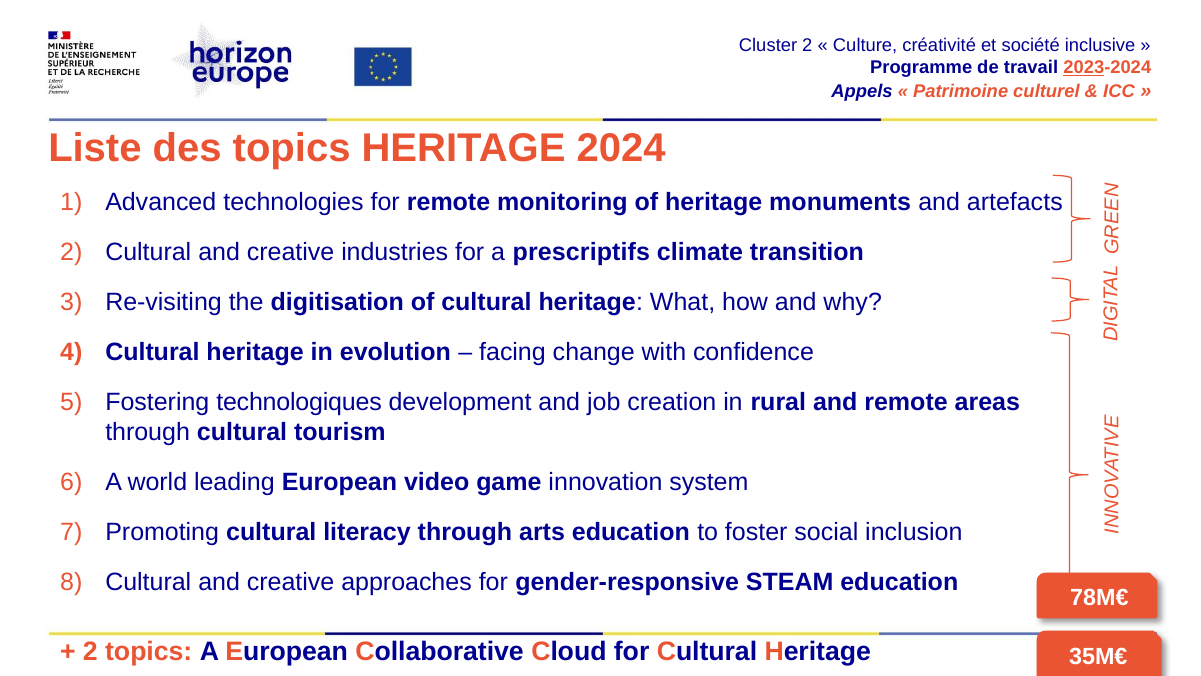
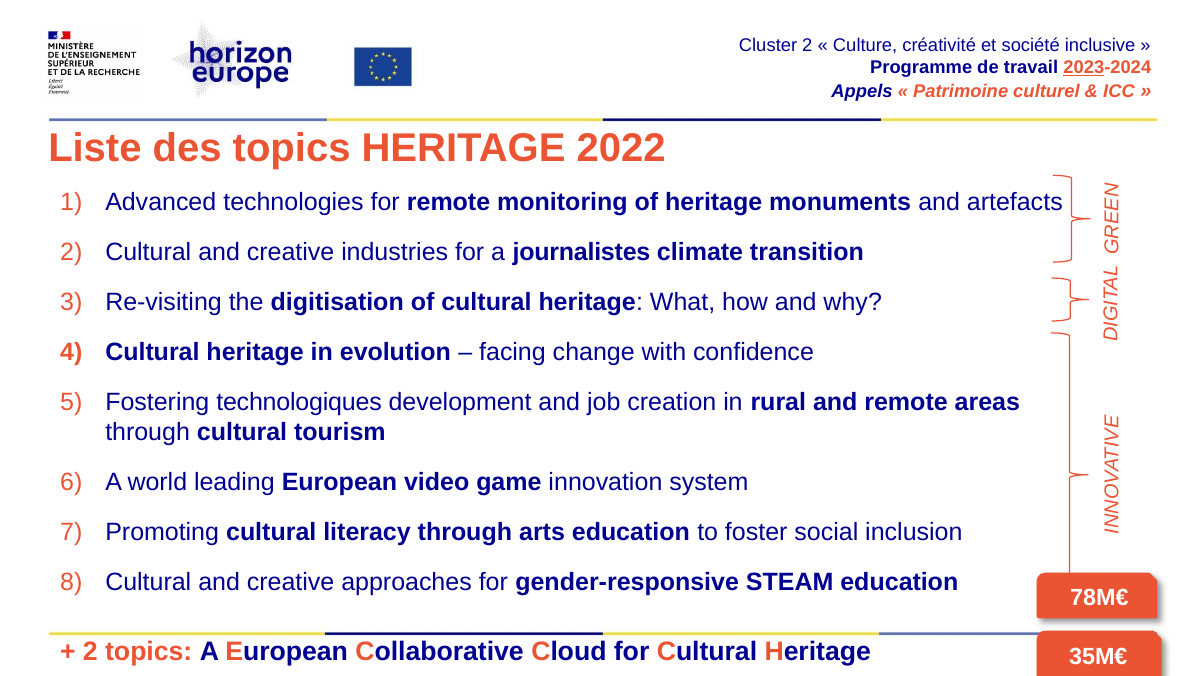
2024: 2024 -> 2022
prescriptifs: prescriptifs -> journalistes
